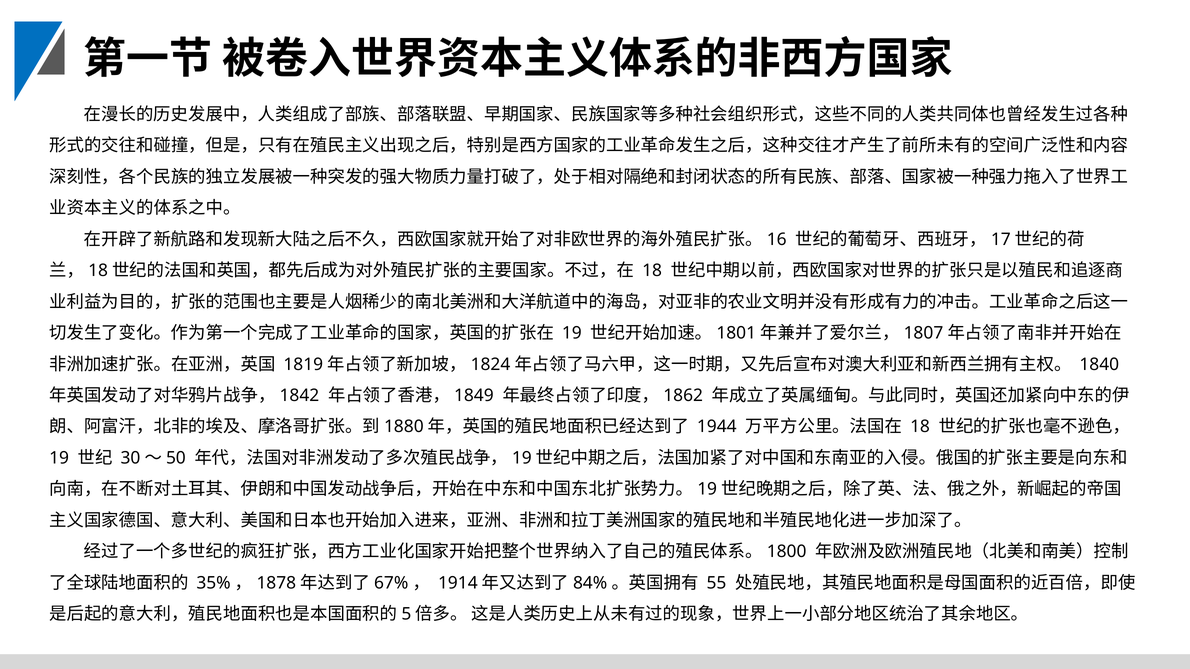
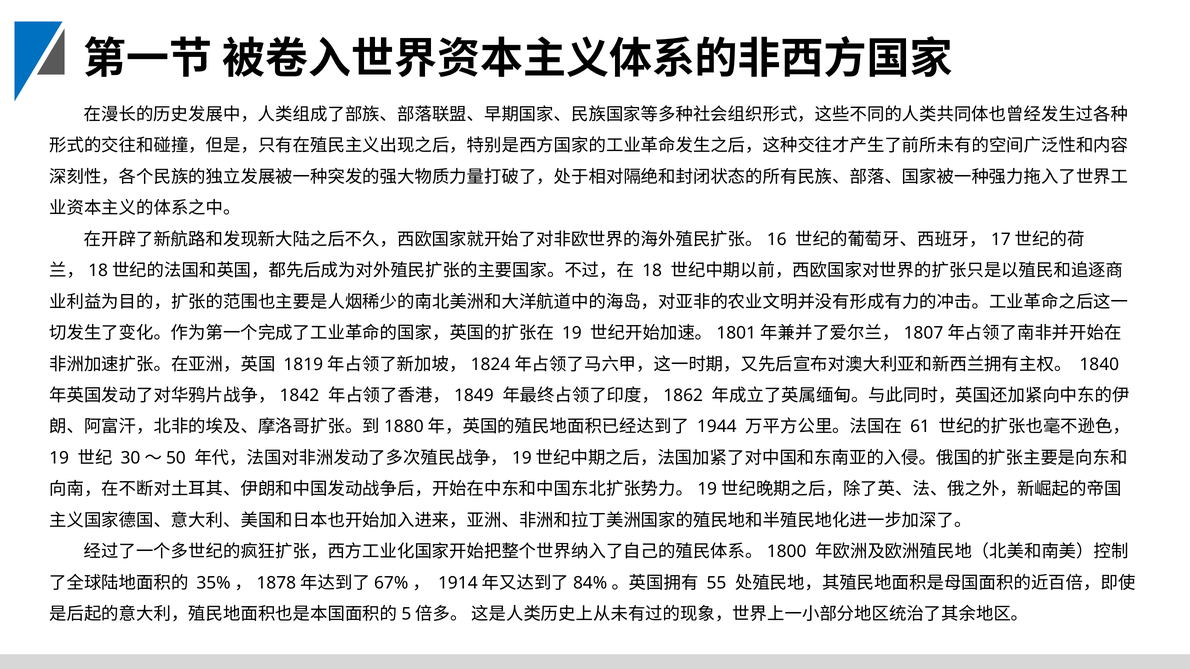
18 at (920, 427): 18 -> 61
